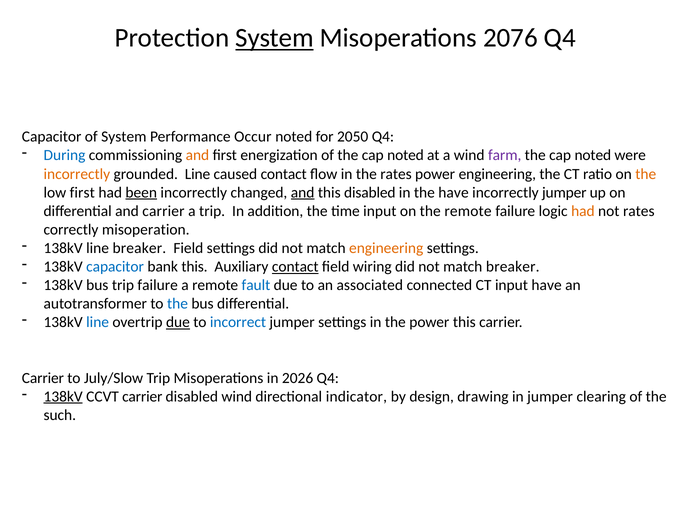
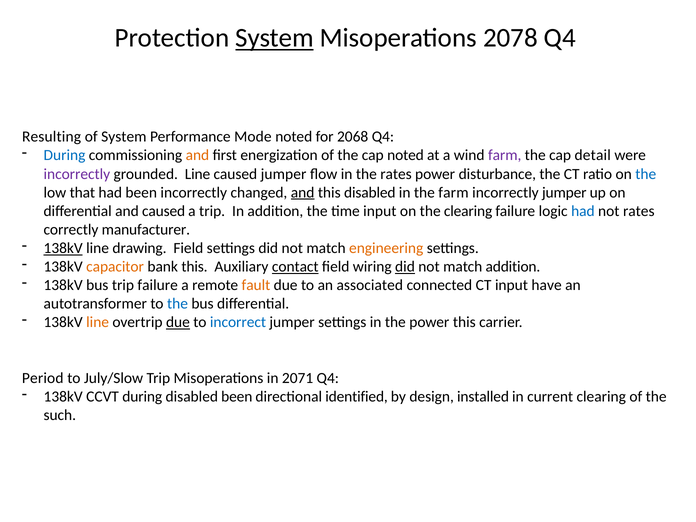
2076: 2076 -> 2078
Capacitor at (52, 137): Capacitor -> Resulting
Occur: Occur -> Mode
2050: 2050 -> 2068
noted at (593, 155): noted -> detail
incorrectly at (77, 174) colour: orange -> purple
caused contact: contact -> jumper
power engineering: engineering -> disturbance
the at (646, 174) colour: orange -> blue
low first: first -> that
been at (141, 192) underline: present -> none
the have: have -> farm
and carrier: carrier -> caused
the remote: remote -> clearing
had at (583, 211) colour: orange -> blue
misoperation: misoperation -> manufacturer
138kV at (63, 248) underline: none -> present
line breaker: breaker -> drawing
capacitor at (115, 267) colour: blue -> orange
did at (405, 267) underline: none -> present
match breaker: breaker -> addition
fault colour: blue -> orange
line at (98, 322) colour: blue -> orange
Carrier at (43, 378): Carrier -> Period
2026: 2026 -> 2071
138kV at (63, 397) underline: present -> none
CCVT carrier: carrier -> during
disabled wind: wind -> been
indicator: indicator -> identified
drawing: drawing -> installed
in jumper: jumper -> current
